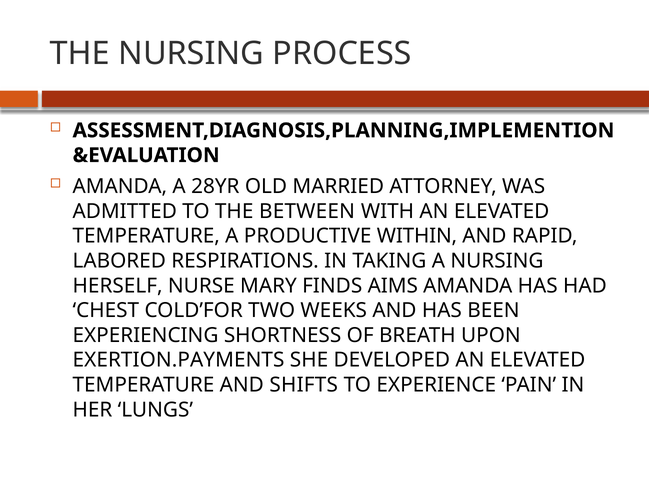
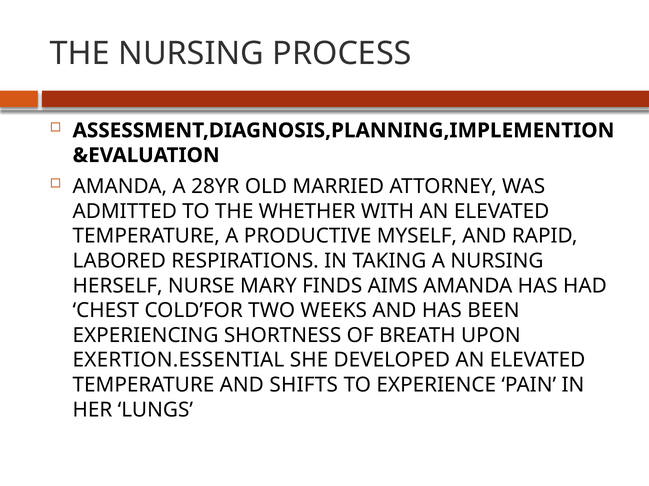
BETWEEN: BETWEEN -> WHETHER
WITHIN: WITHIN -> MYSELF
EXERTION.PAYMENTS: EXERTION.PAYMENTS -> EXERTION.ESSENTIAL
